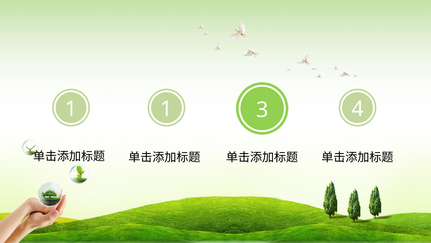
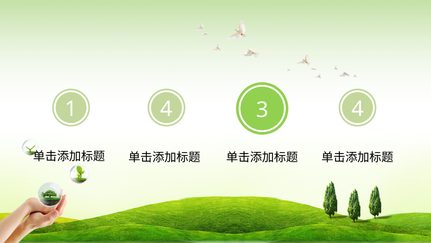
1 1: 1 -> 4
